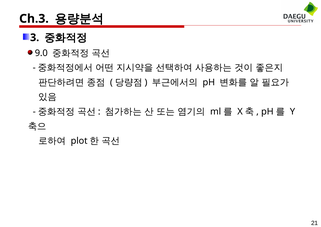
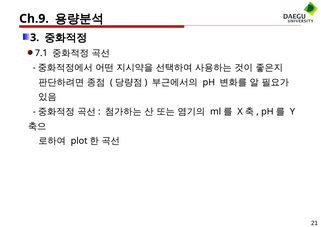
Ch.3: Ch.3 -> Ch.9
9.0: 9.0 -> 7.1
